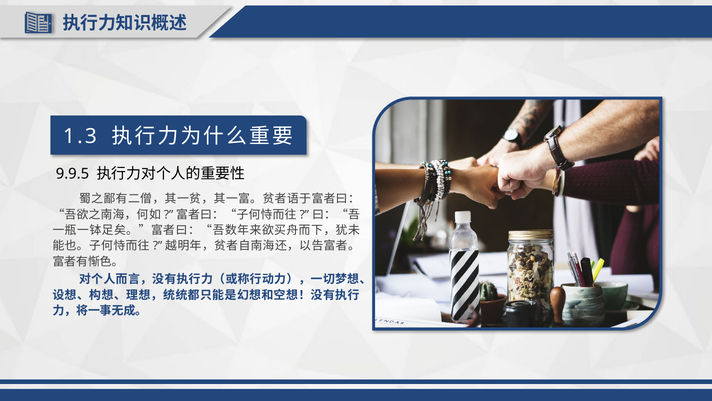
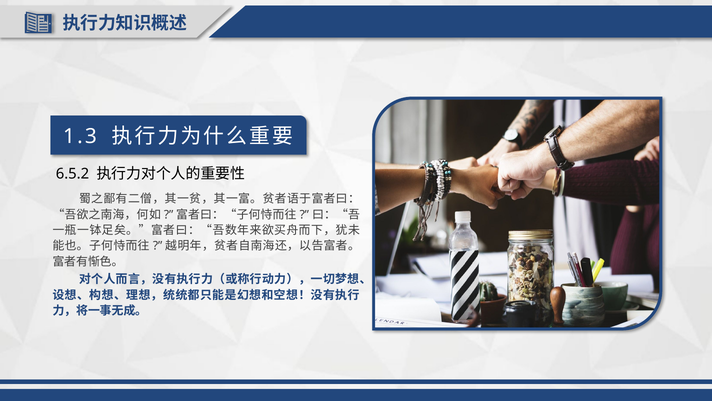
9.9.5: 9.9.5 -> 6.5.2
